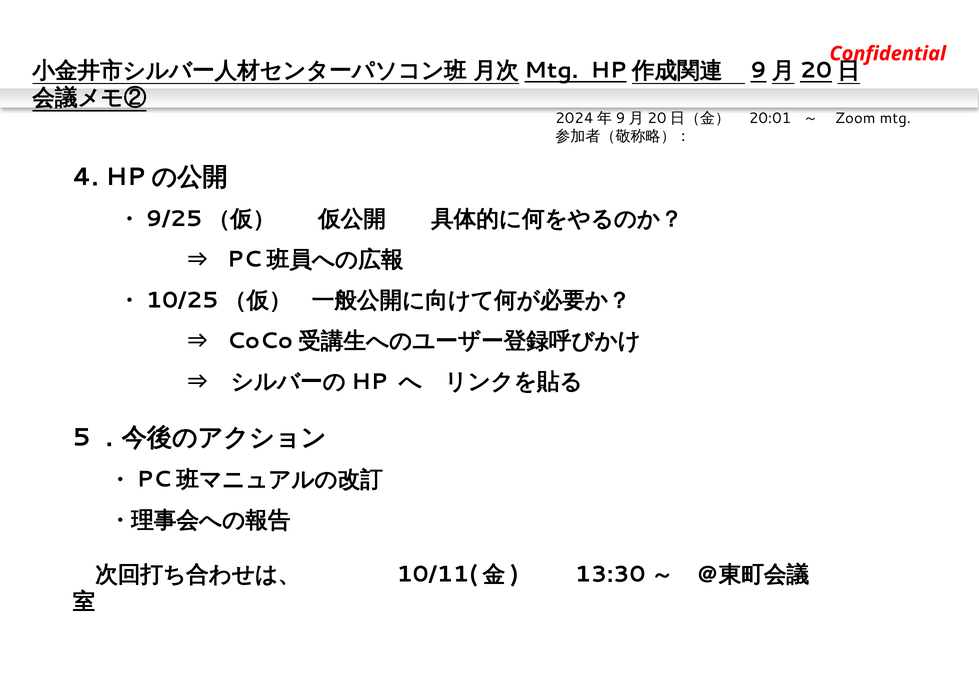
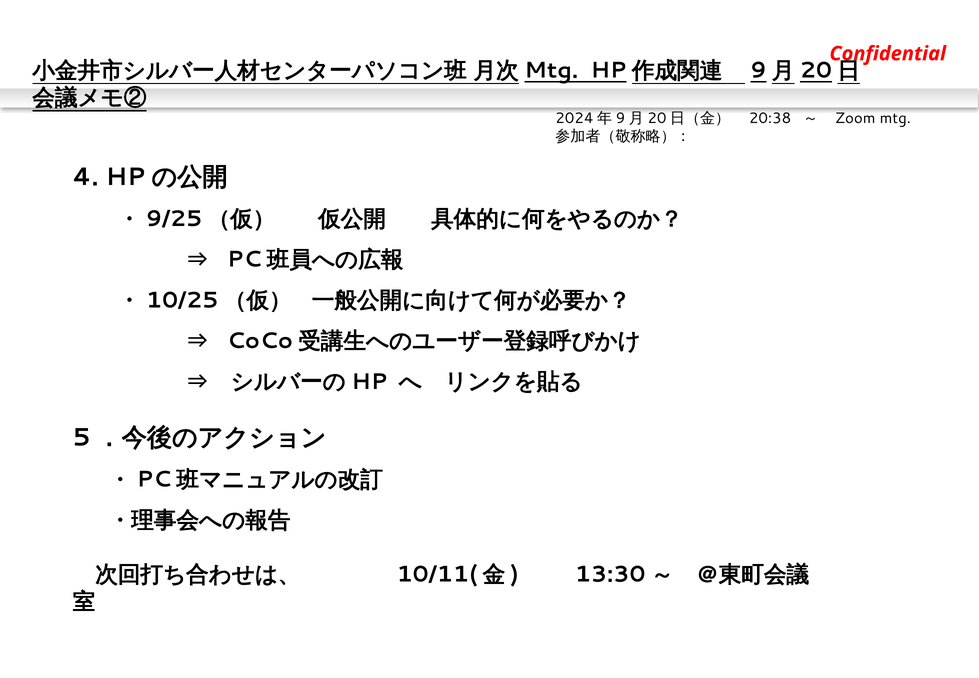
20:01: 20:01 -> 20:38
